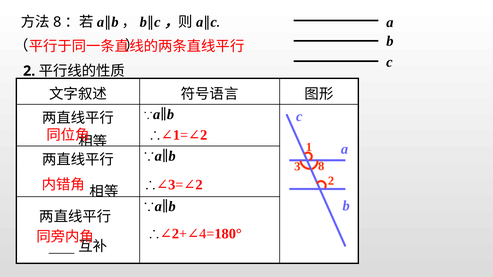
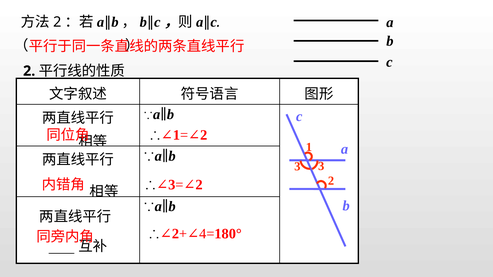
8 at (57, 22): 8 -> 2
3 8: 8 -> 3
